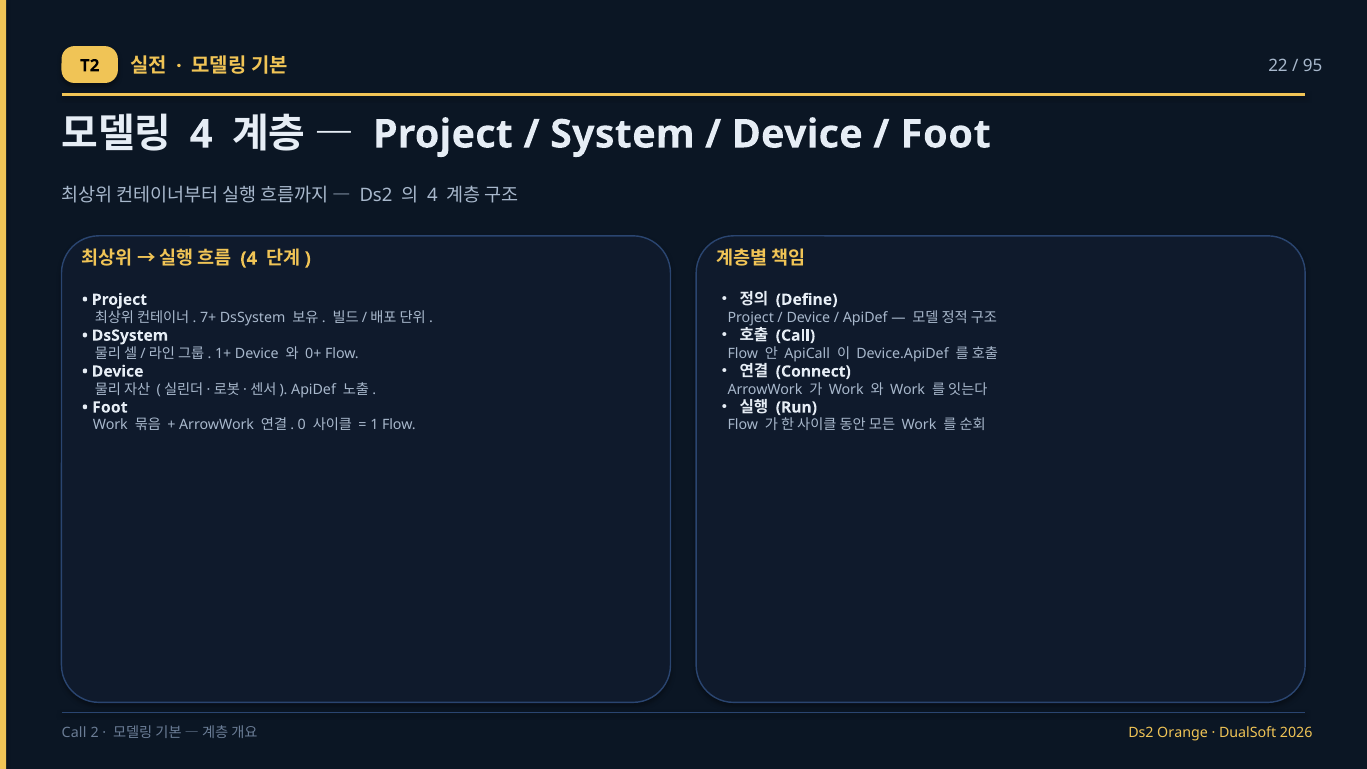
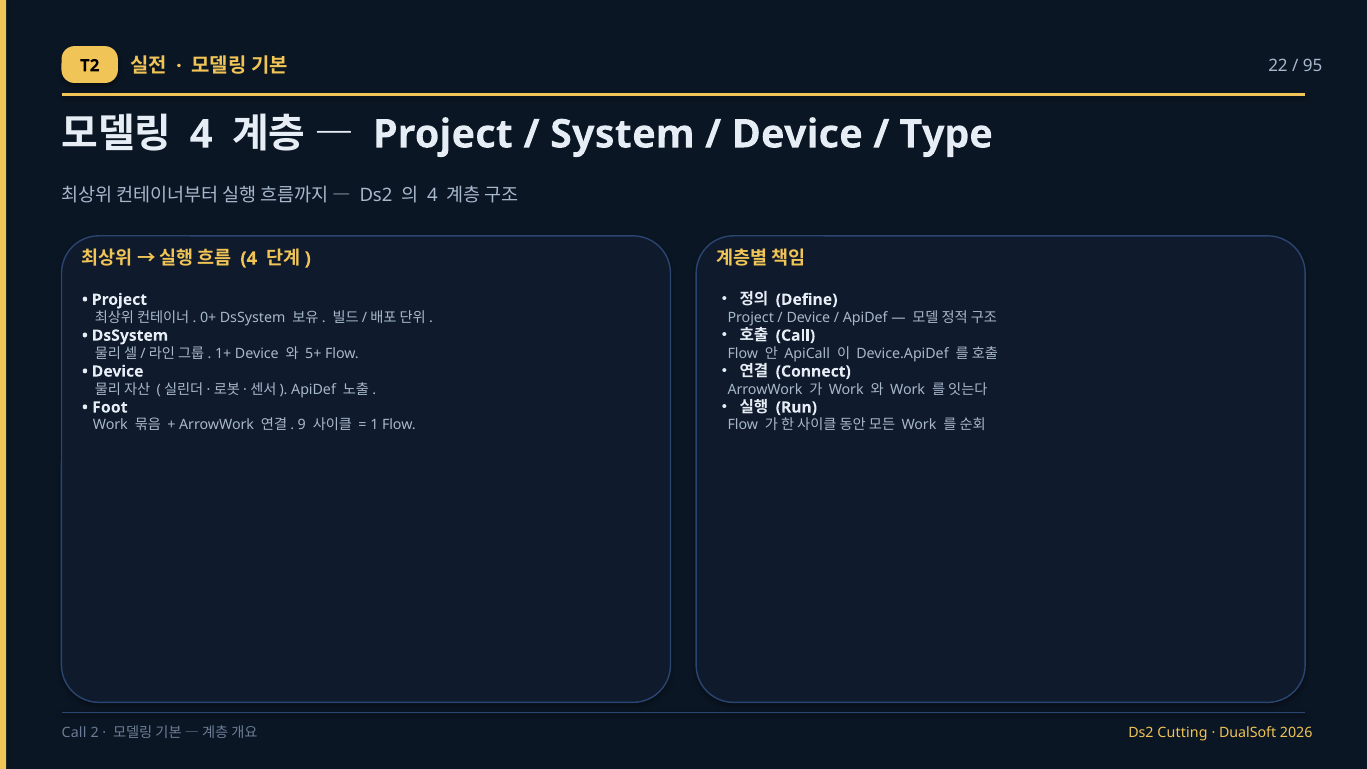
Foot at (946, 134): Foot -> Type
7+: 7+ -> 0+
0+: 0+ -> 5+
0: 0 -> 9
Orange: Orange -> Cutting
